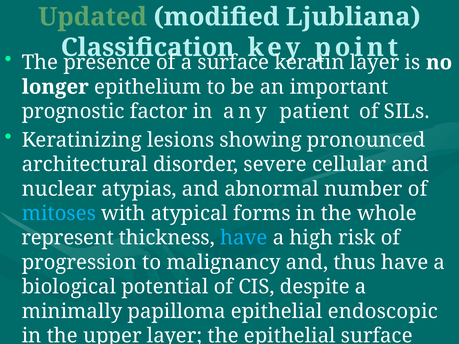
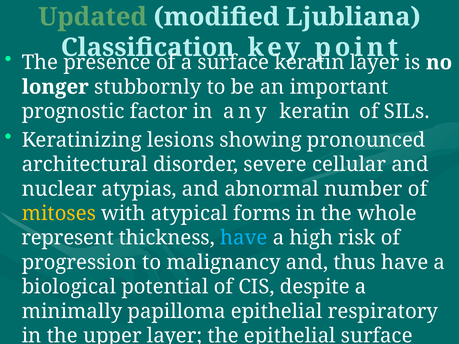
epithelium: epithelium -> stubbornly
any patient: patient -> keratin
mitoses colour: light blue -> yellow
endoscopic: endoscopic -> respiratory
